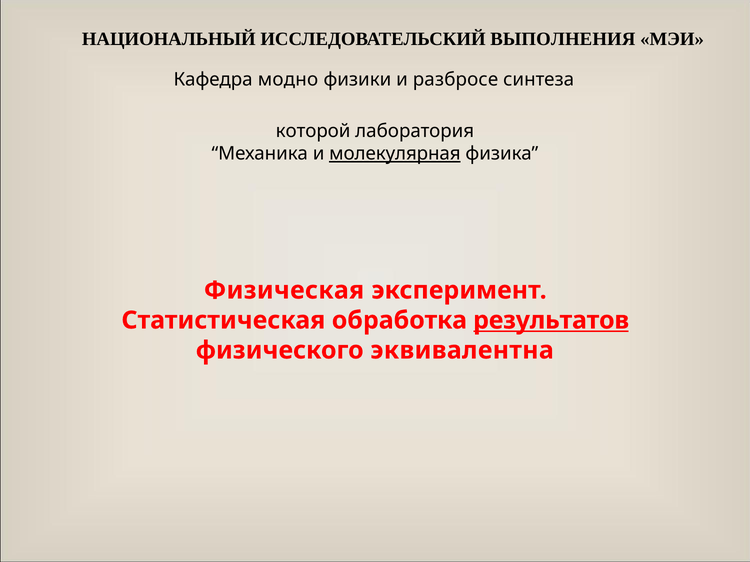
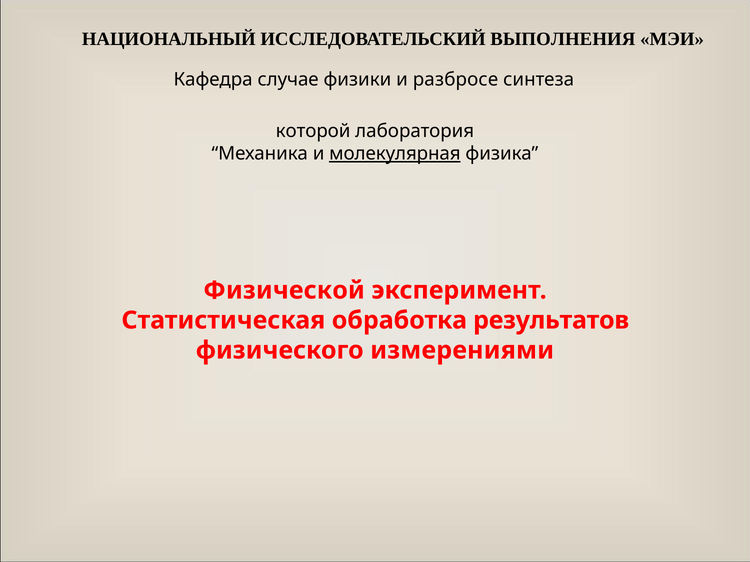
модно: модно -> случае
Физическая: Физическая -> Физической
результатов underline: present -> none
эквивалентна: эквивалентна -> измерениями
